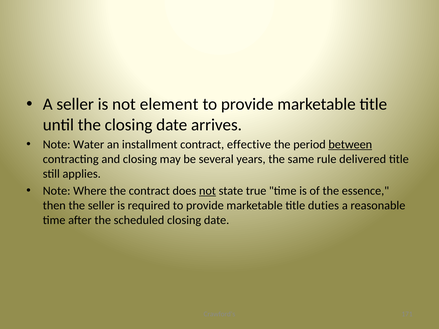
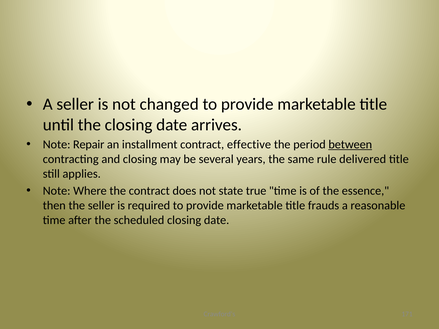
element: element -> changed
Water: Water -> Repair
not at (207, 191) underline: present -> none
duties: duties -> frauds
